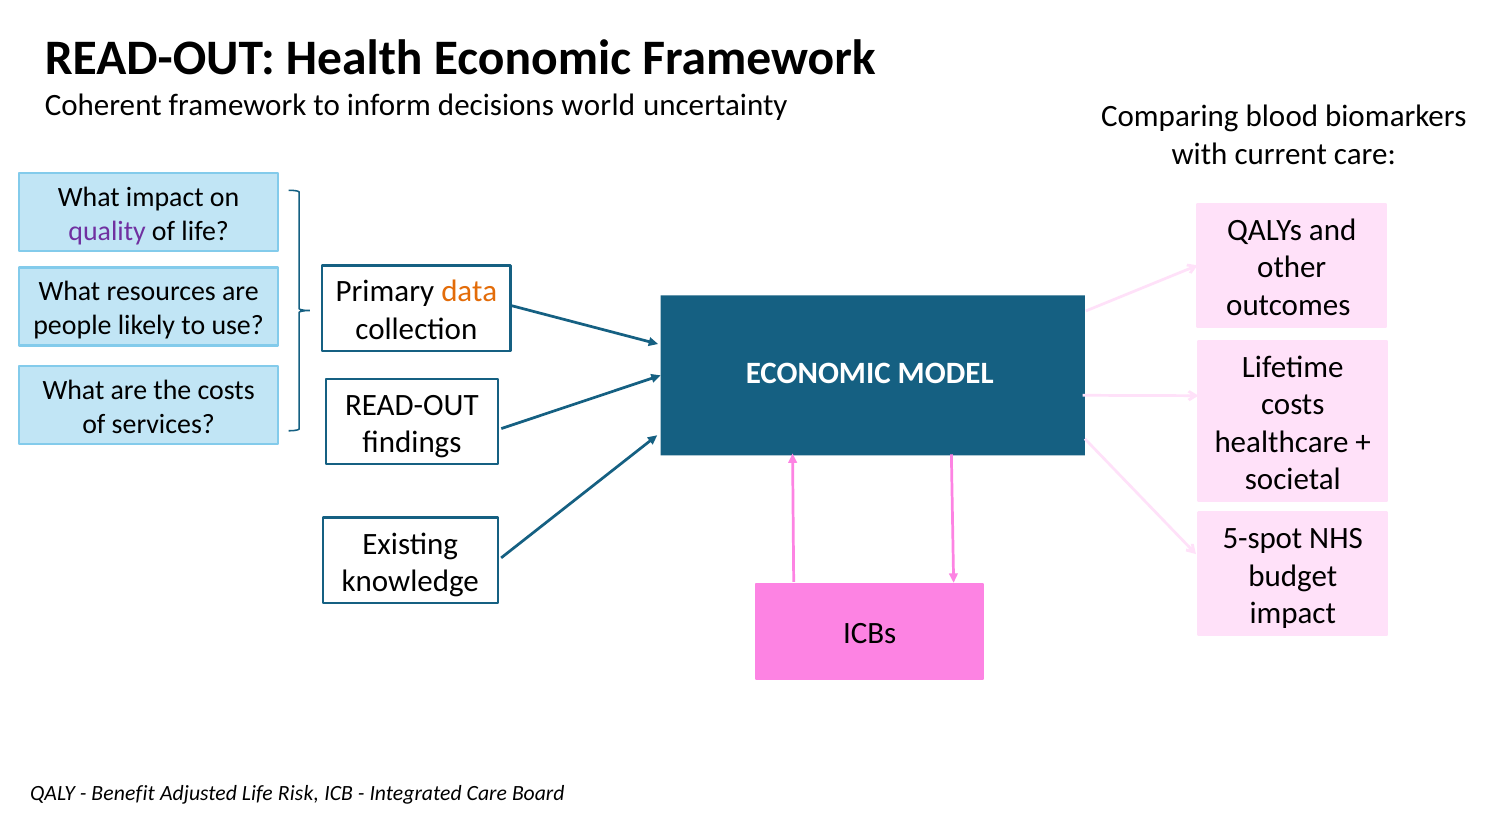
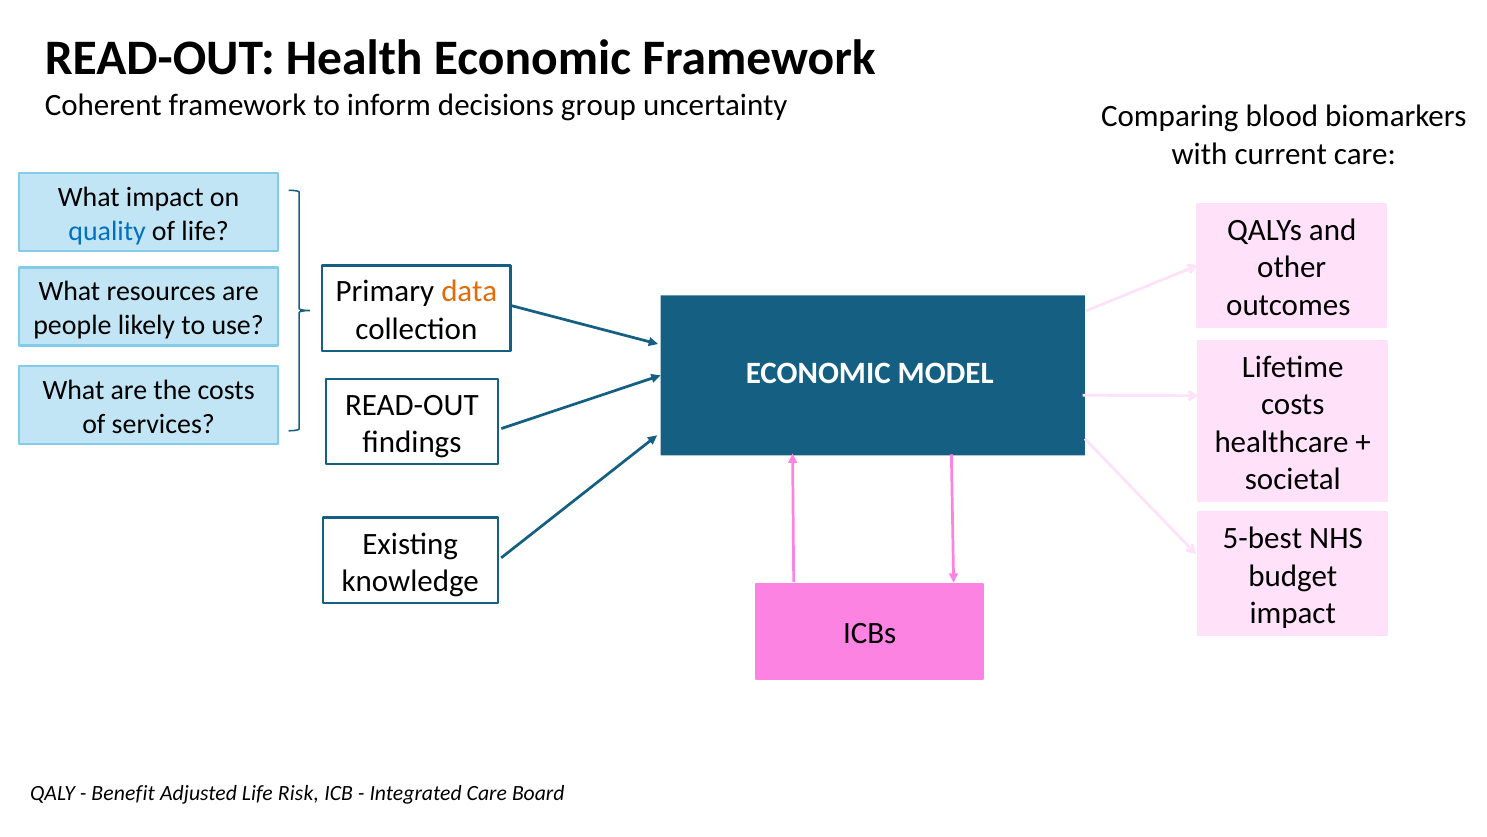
world: world -> group
quality colour: purple -> blue
5-spot: 5-spot -> 5-best
